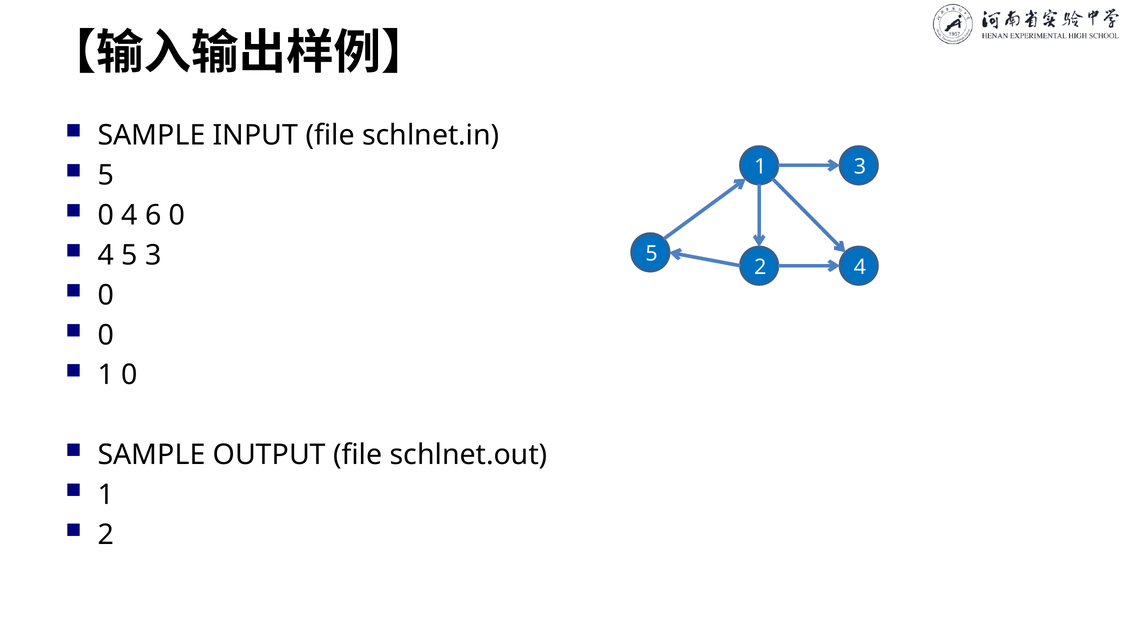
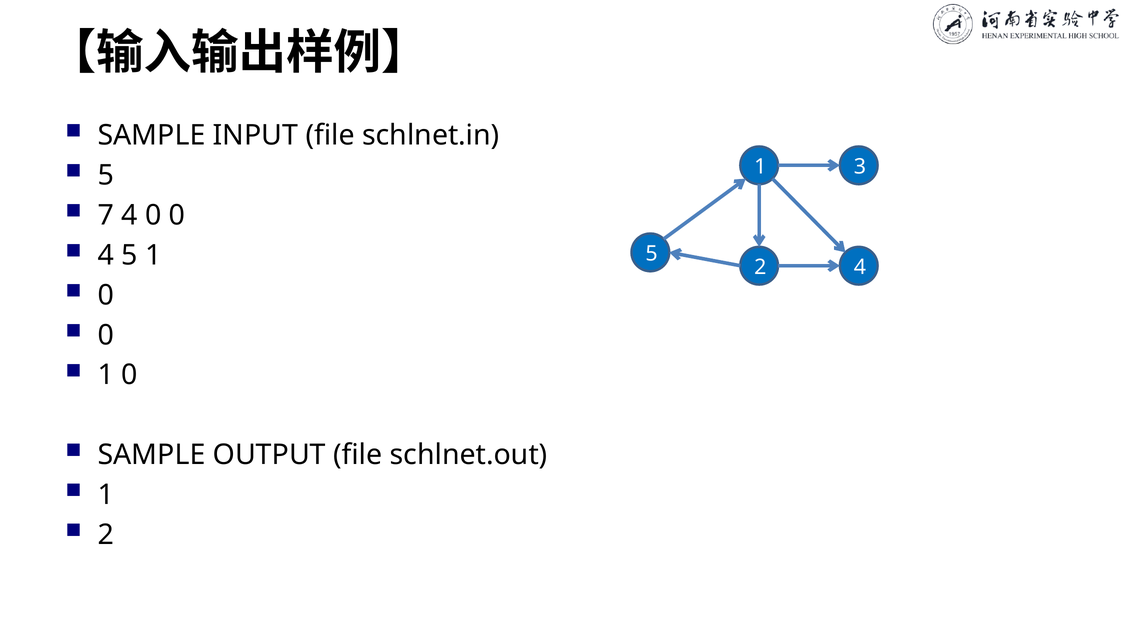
0 at (106, 215): 0 -> 7
4 6: 6 -> 0
5 3: 3 -> 1
